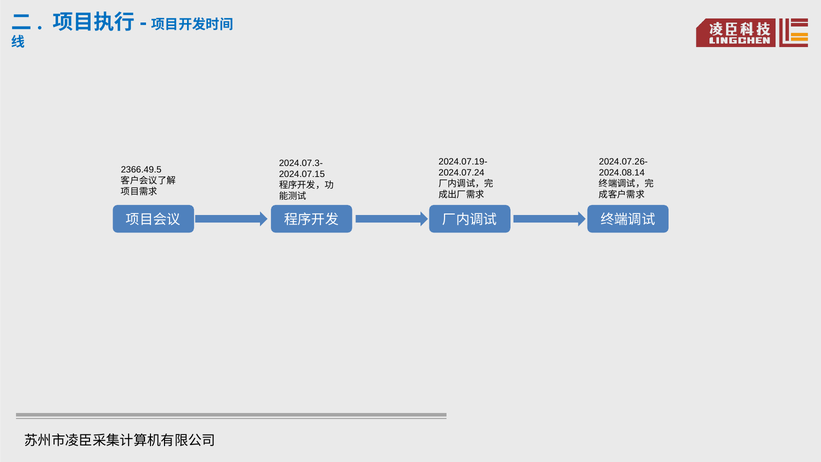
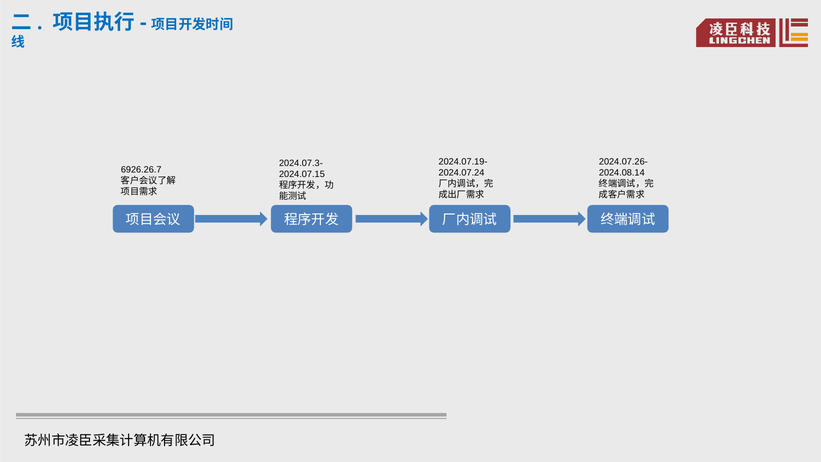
2366.49.5: 2366.49.5 -> 6926.26.7
